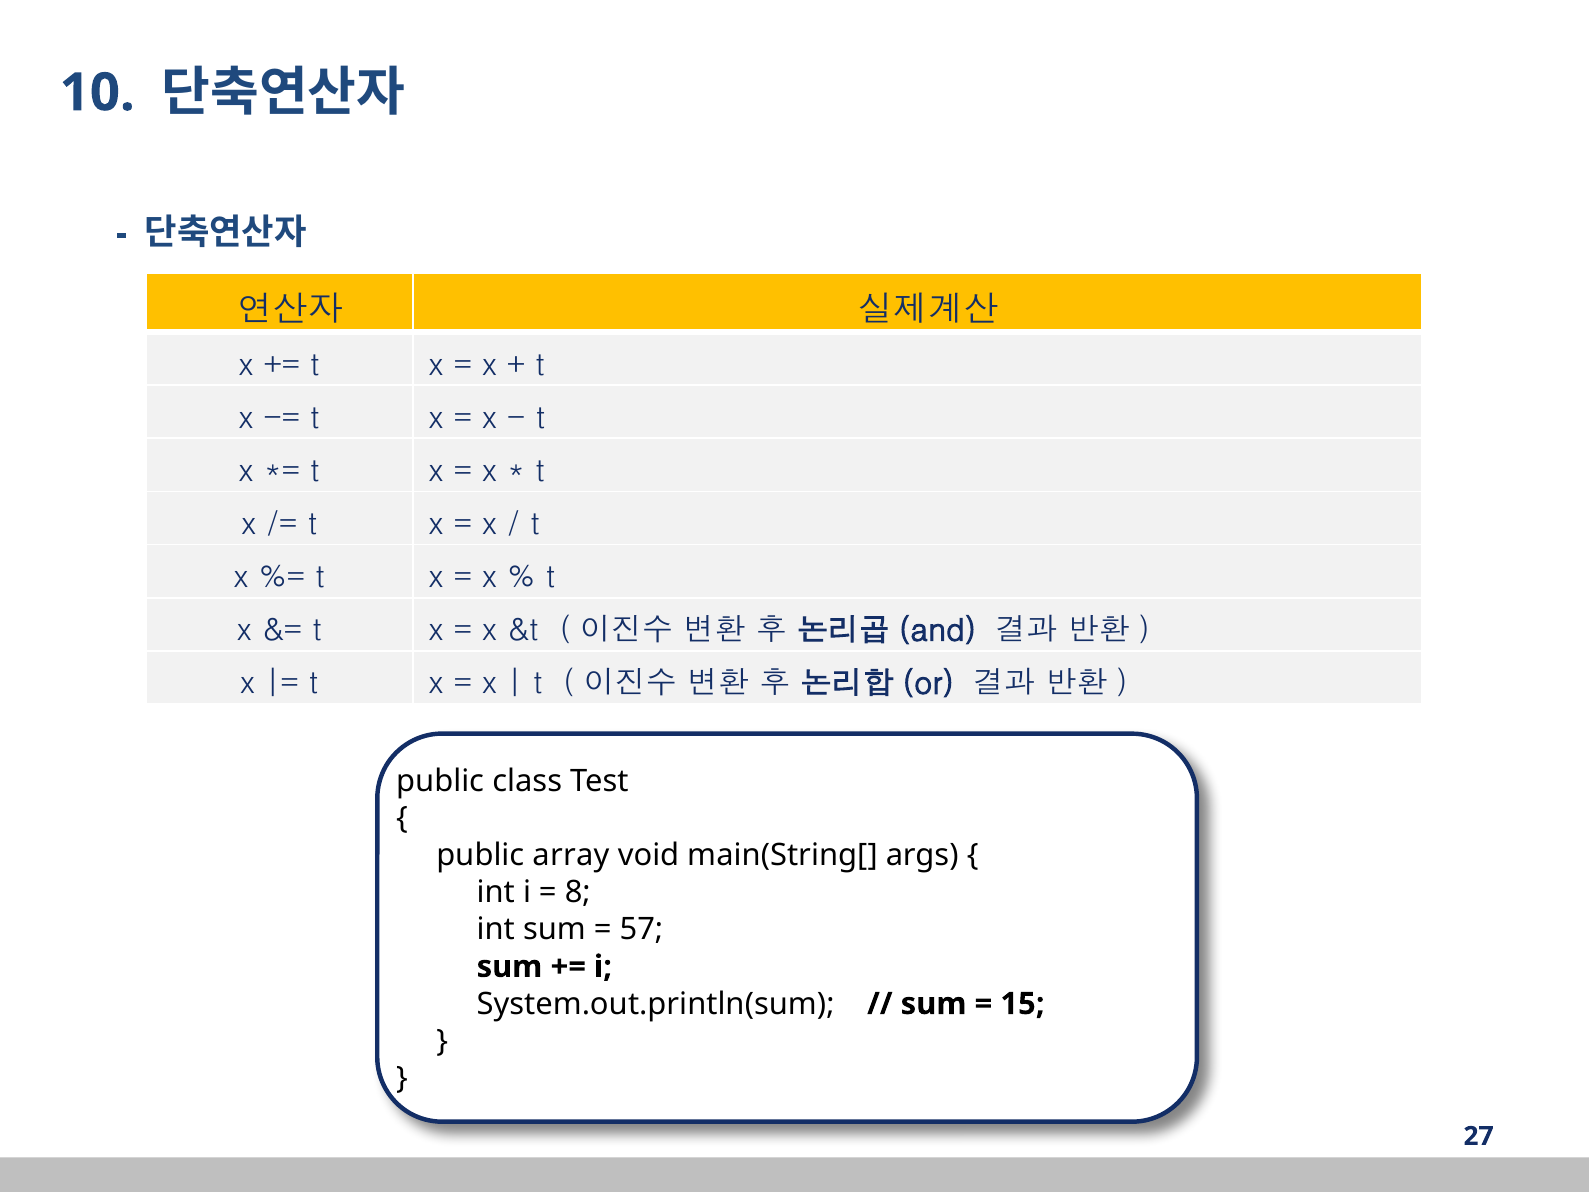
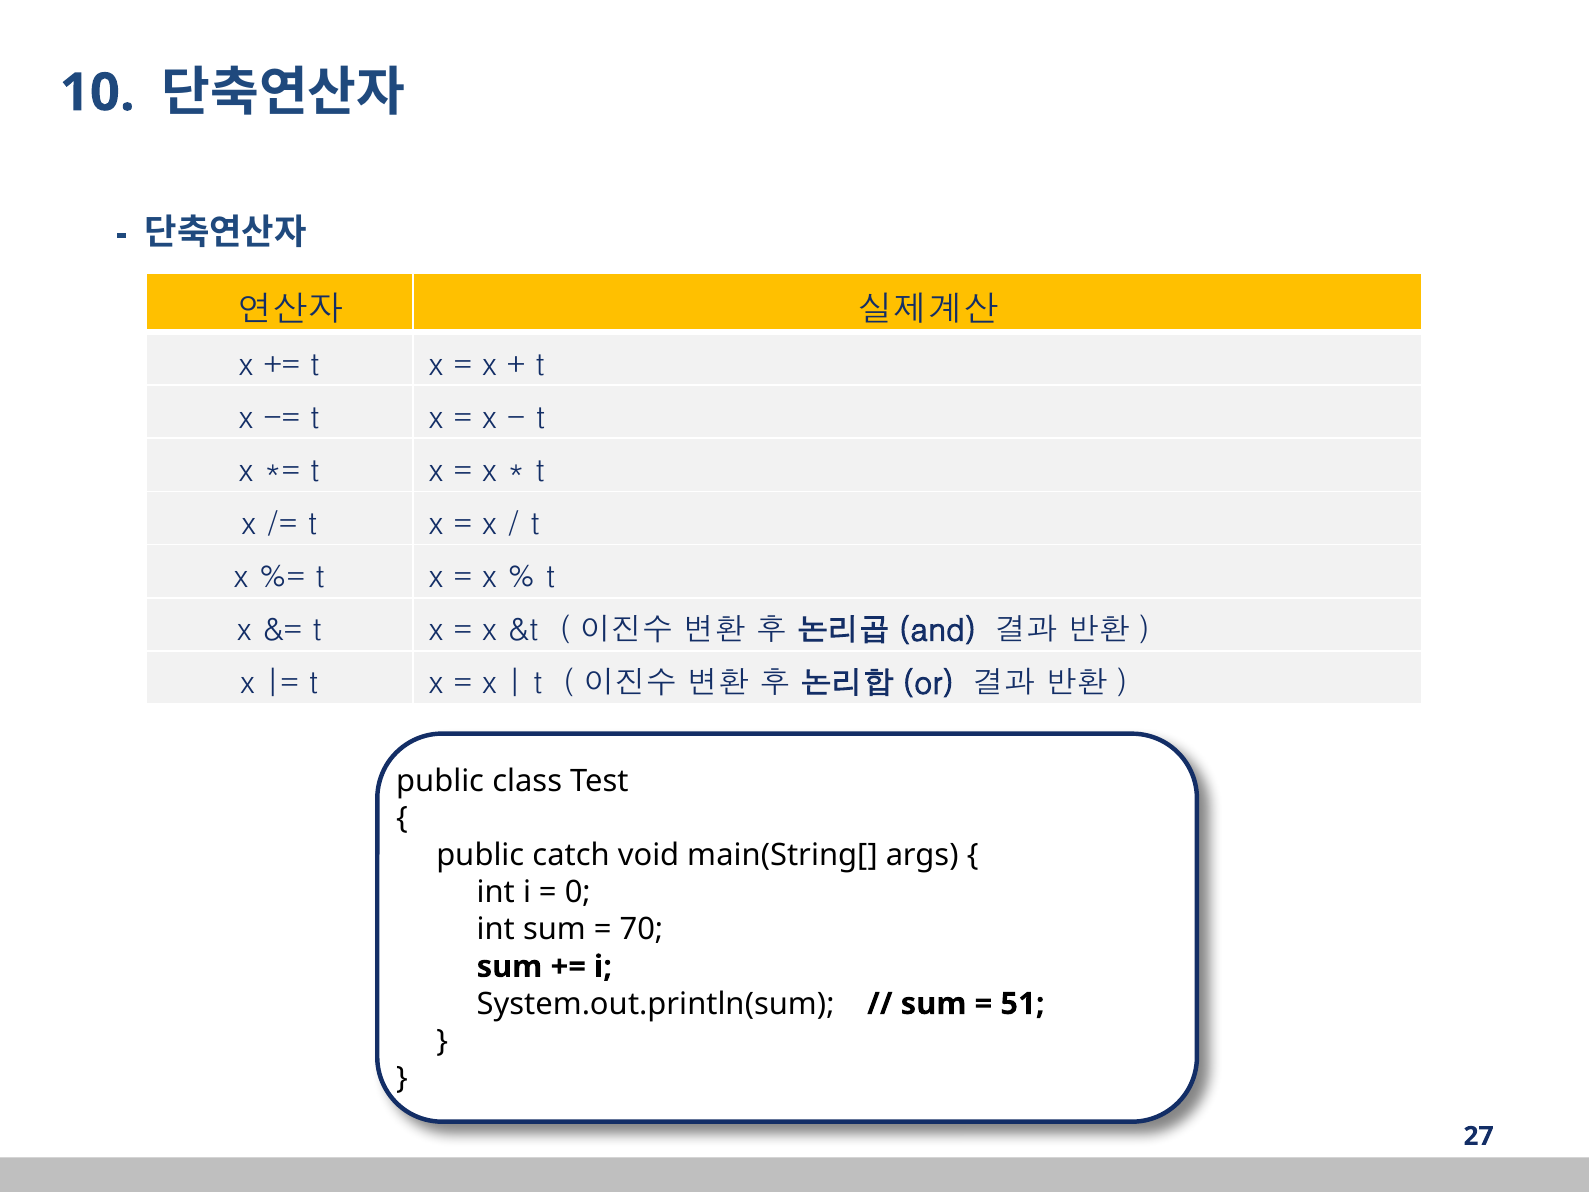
array: array -> catch
8: 8 -> 0
57: 57 -> 70
15: 15 -> 51
